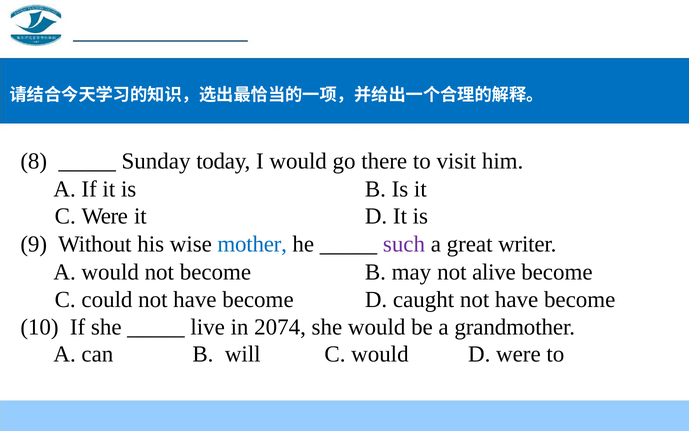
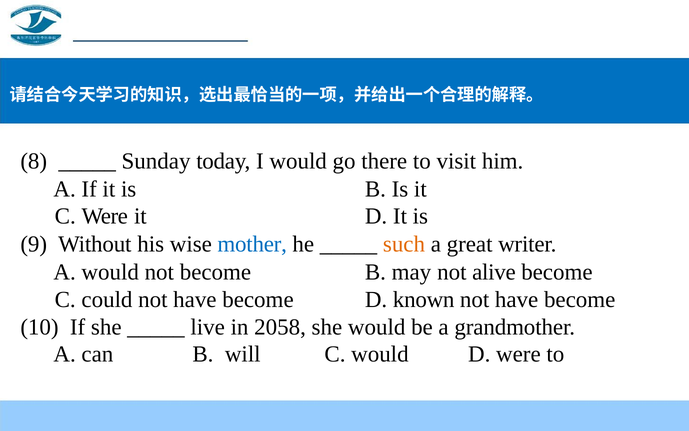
such colour: purple -> orange
caught: caught -> known
2074: 2074 -> 2058
